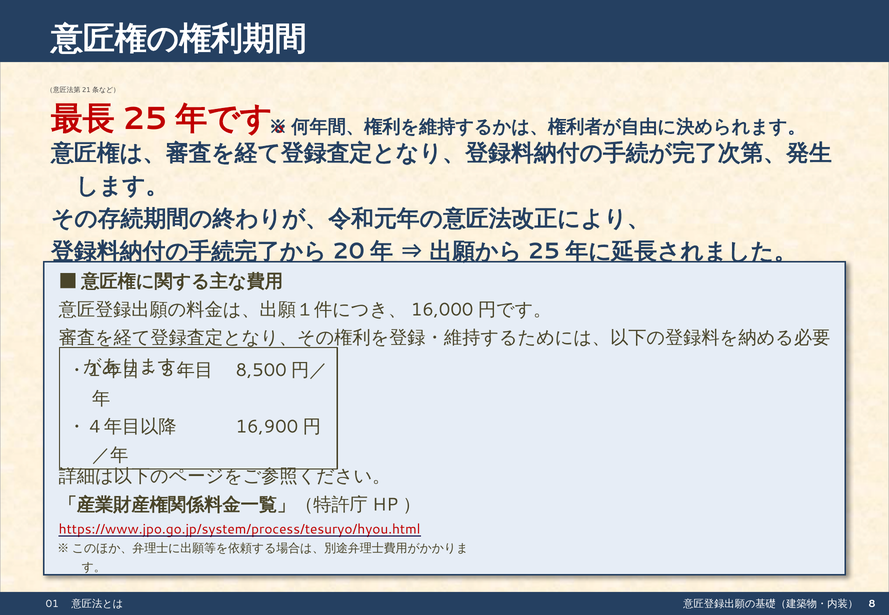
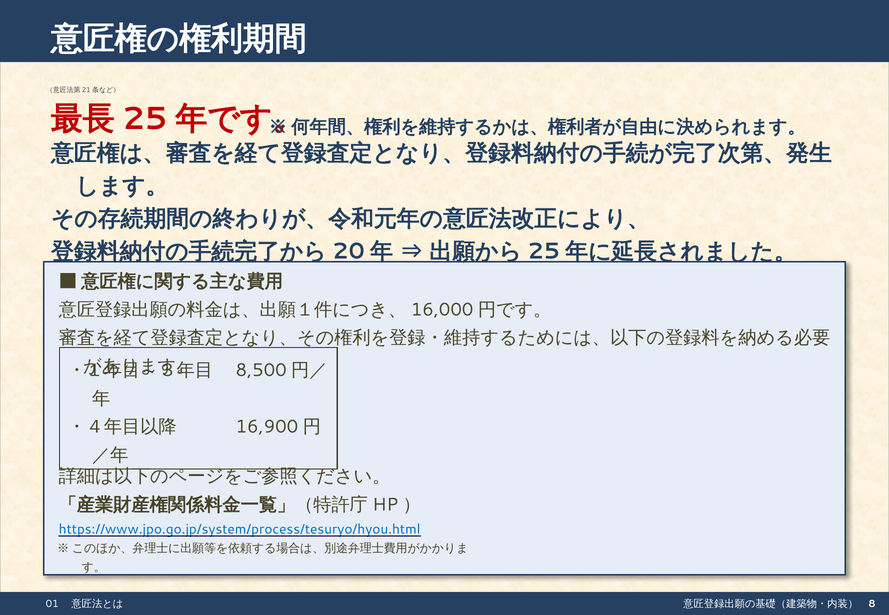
https://www.jpo.go.jp/system/process/tesuryo/hyou.html colour: red -> blue
